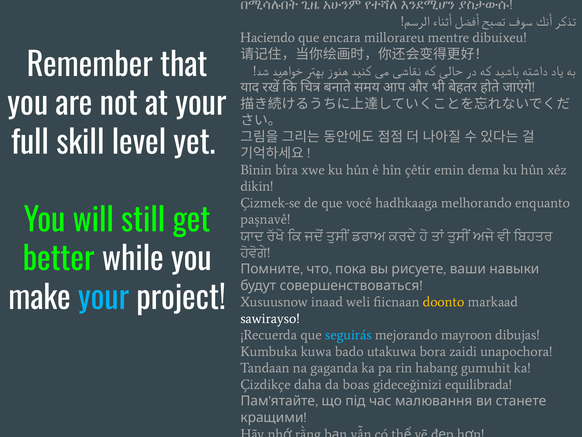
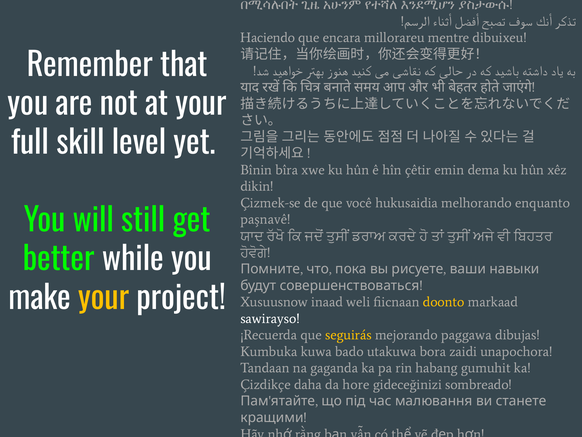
hadhkaaga: hadhkaaga -> hukusaidia
your at (104, 298) colour: light blue -> yellow
seguirás colour: light blue -> yellow
mayroon: mayroon -> paggawa
boas: boas -> hore
equilibrada: equilibrada -> sombreado
